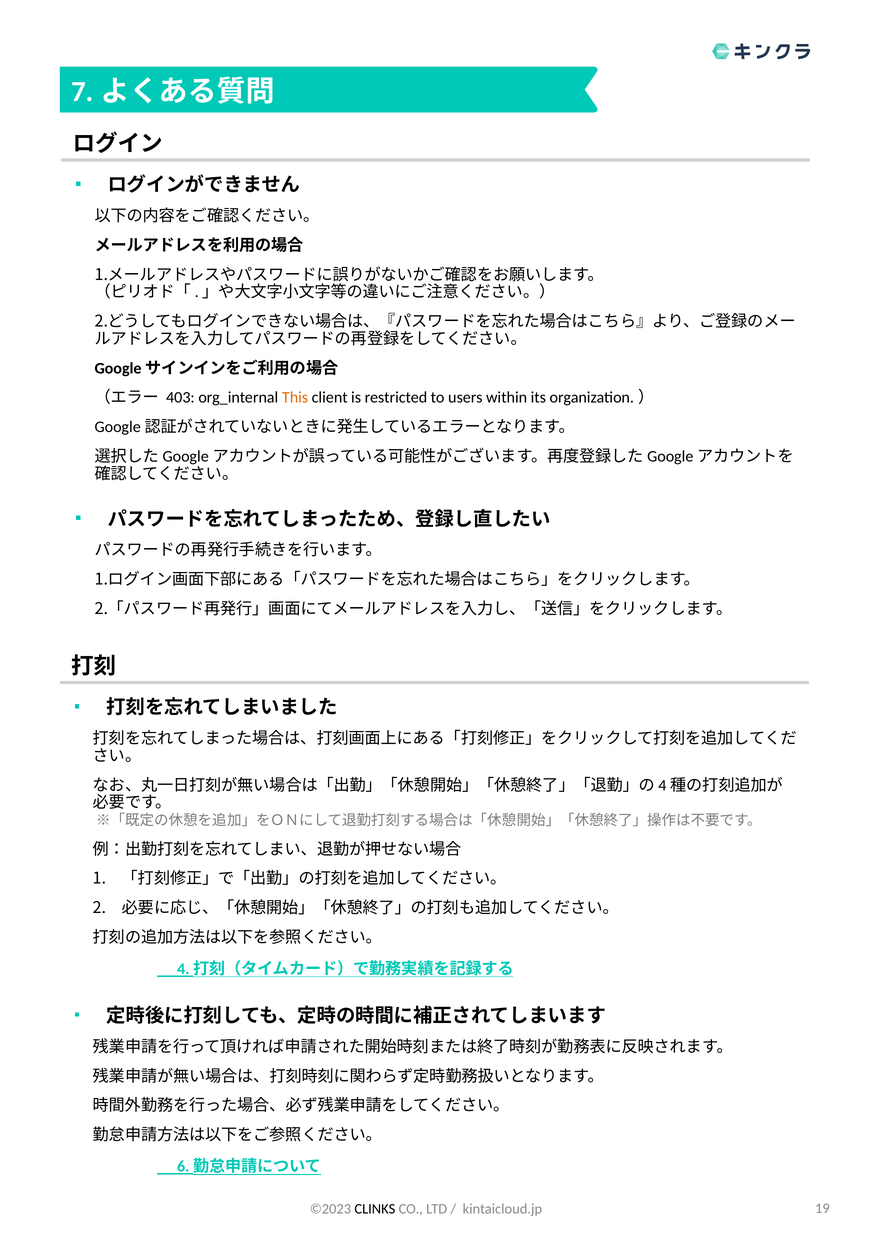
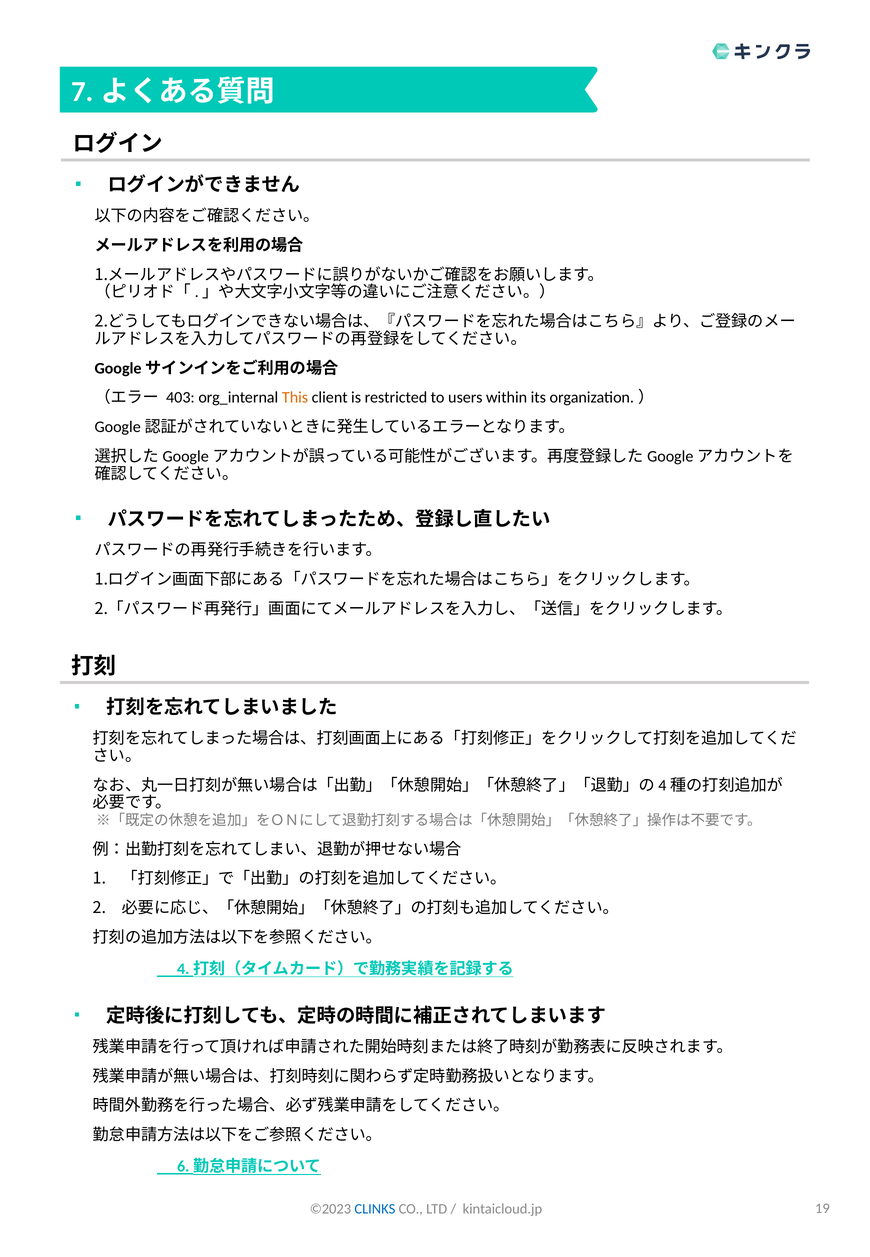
CLINKS colour: black -> blue
